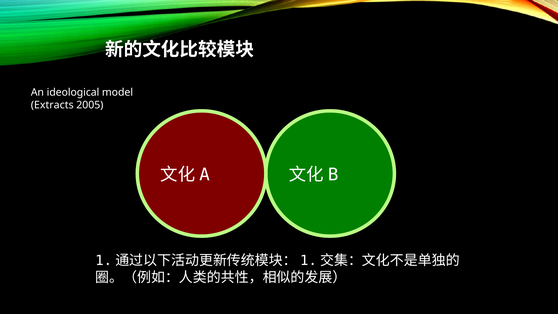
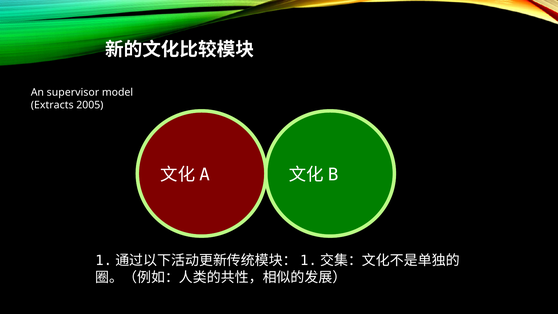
ideological: ideological -> supervisor
